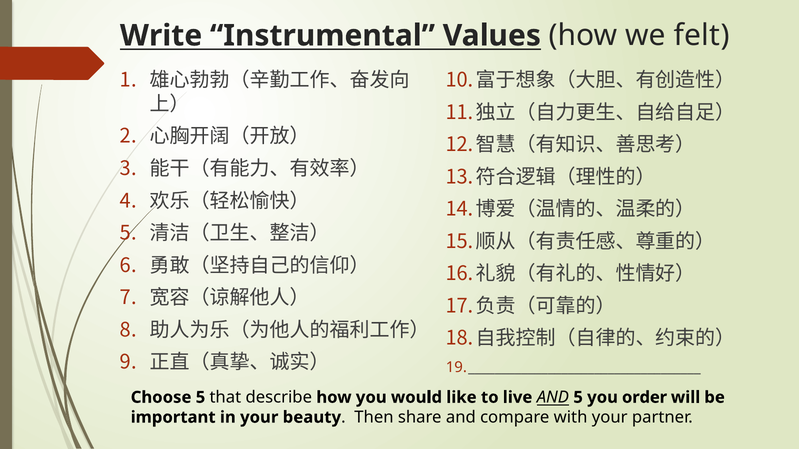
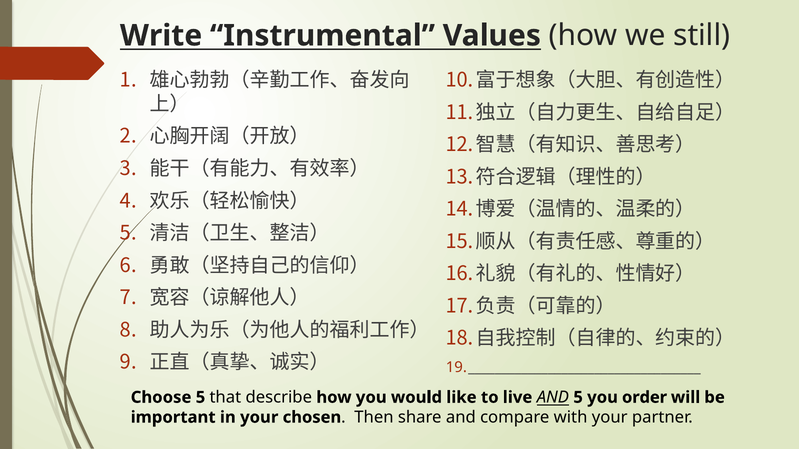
felt: felt -> still
beauty: beauty -> chosen
